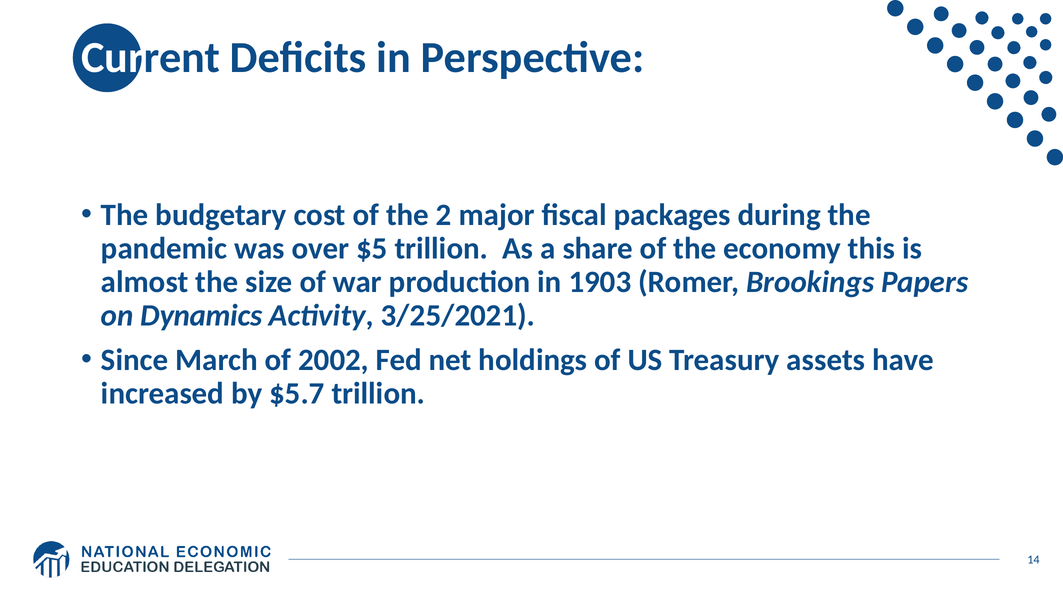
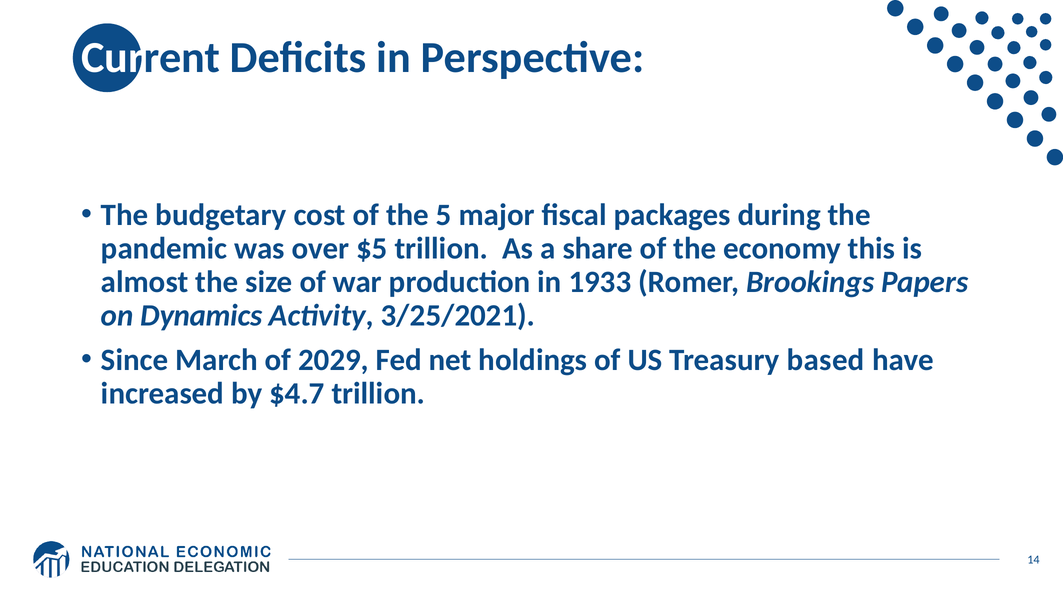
2: 2 -> 5
1903: 1903 -> 1933
2002: 2002 -> 2029
assets: assets -> based
$5.7: $5.7 -> $4.7
